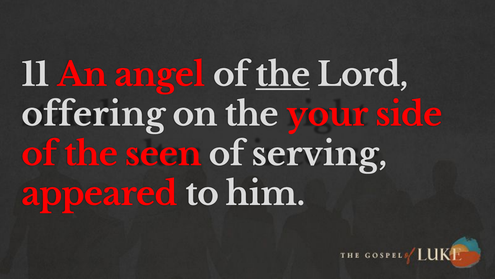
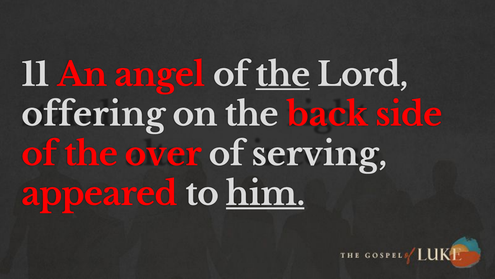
your: your -> back
seen: seen -> over
him underline: none -> present
